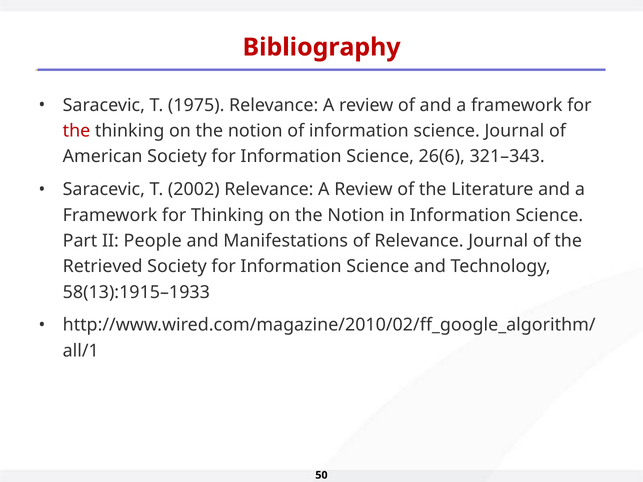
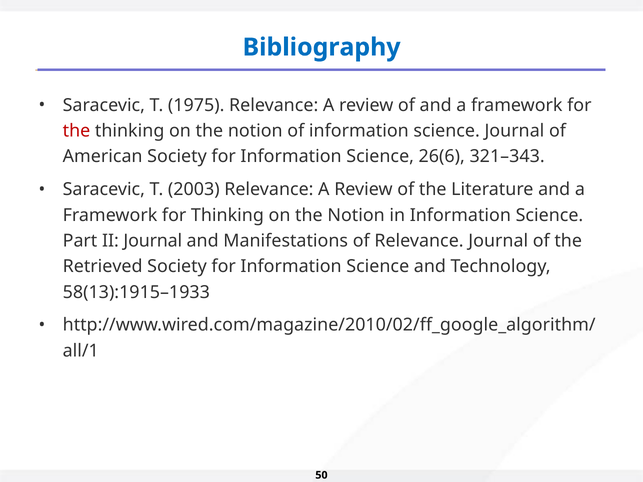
Bibliography colour: red -> blue
2002: 2002 -> 2003
II People: People -> Journal
